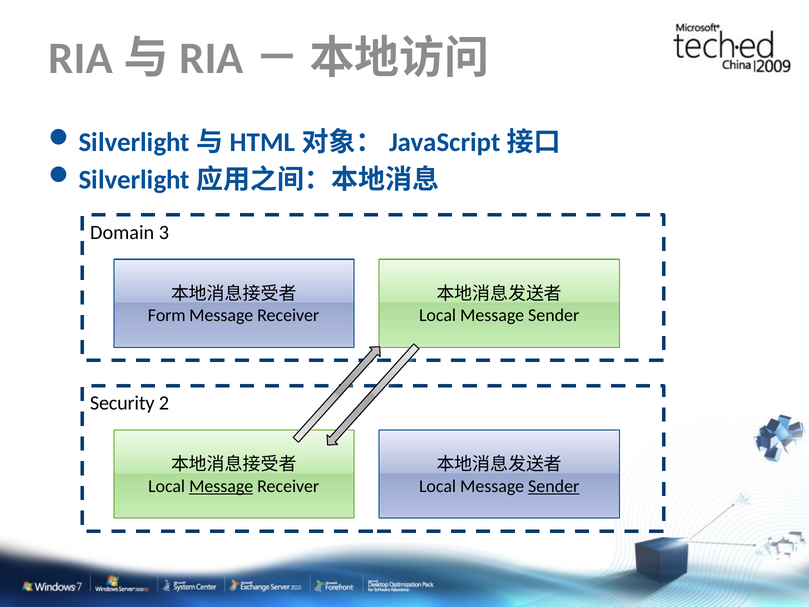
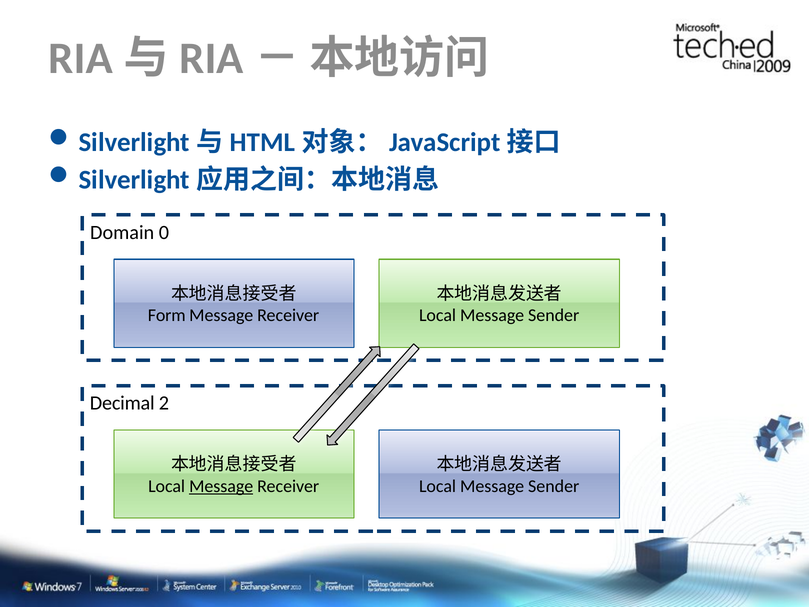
3: 3 -> 0
Security: Security -> Decimal
Sender at (554, 486) underline: present -> none
